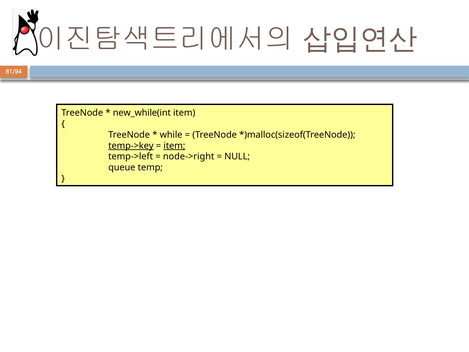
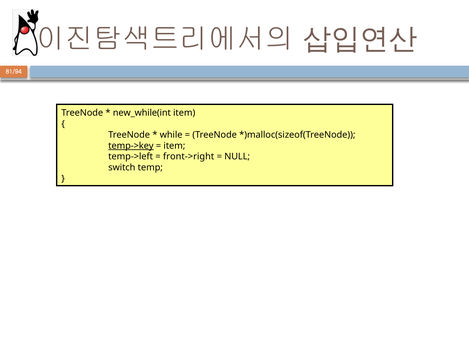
item at (174, 146) underline: present -> none
node->right: node->right -> front->right
queue: queue -> switch
